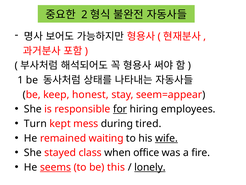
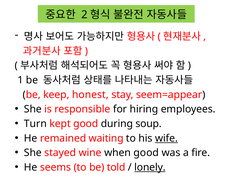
for underline: present -> none
kept mess: mess -> good
tired: tired -> soup
class: class -> wine
when office: office -> good
seems underline: present -> none
this: this -> told
